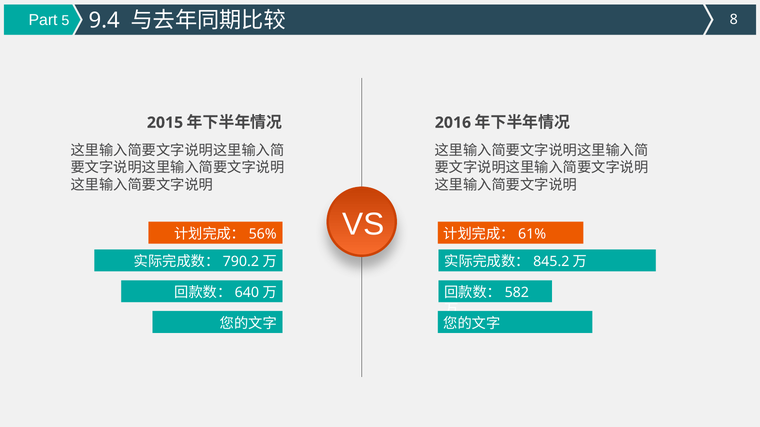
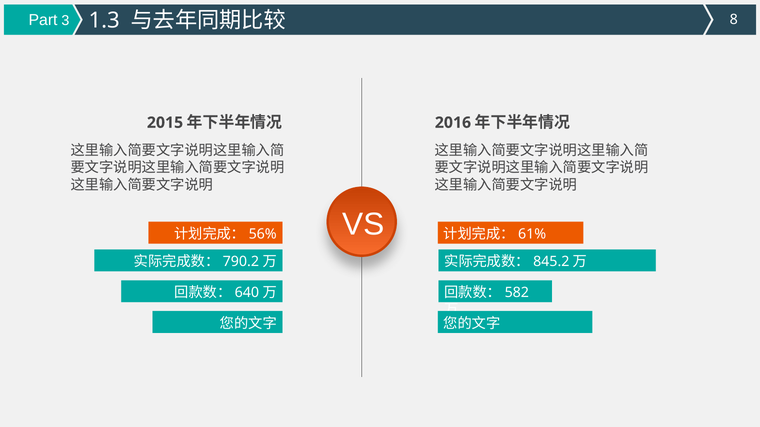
5: 5 -> 3
9.4: 9.4 -> 1.3
